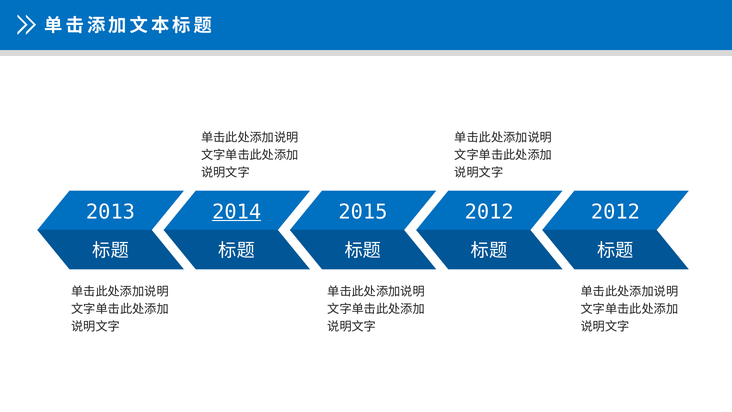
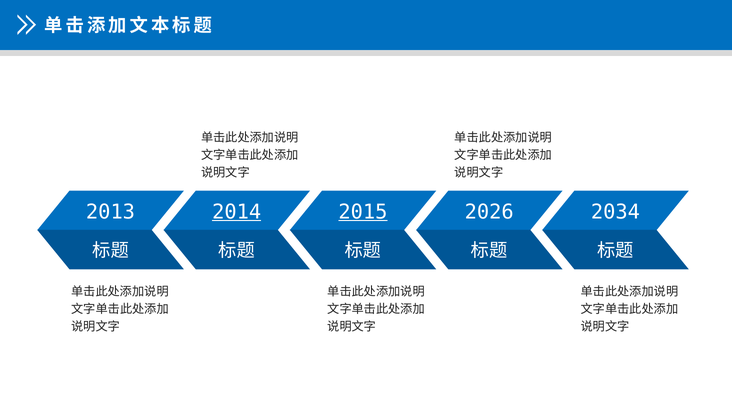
2015 underline: none -> present
2012 at (489, 212): 2012 -> 2026
2012 at (615, 212): 2012 -> 2034
